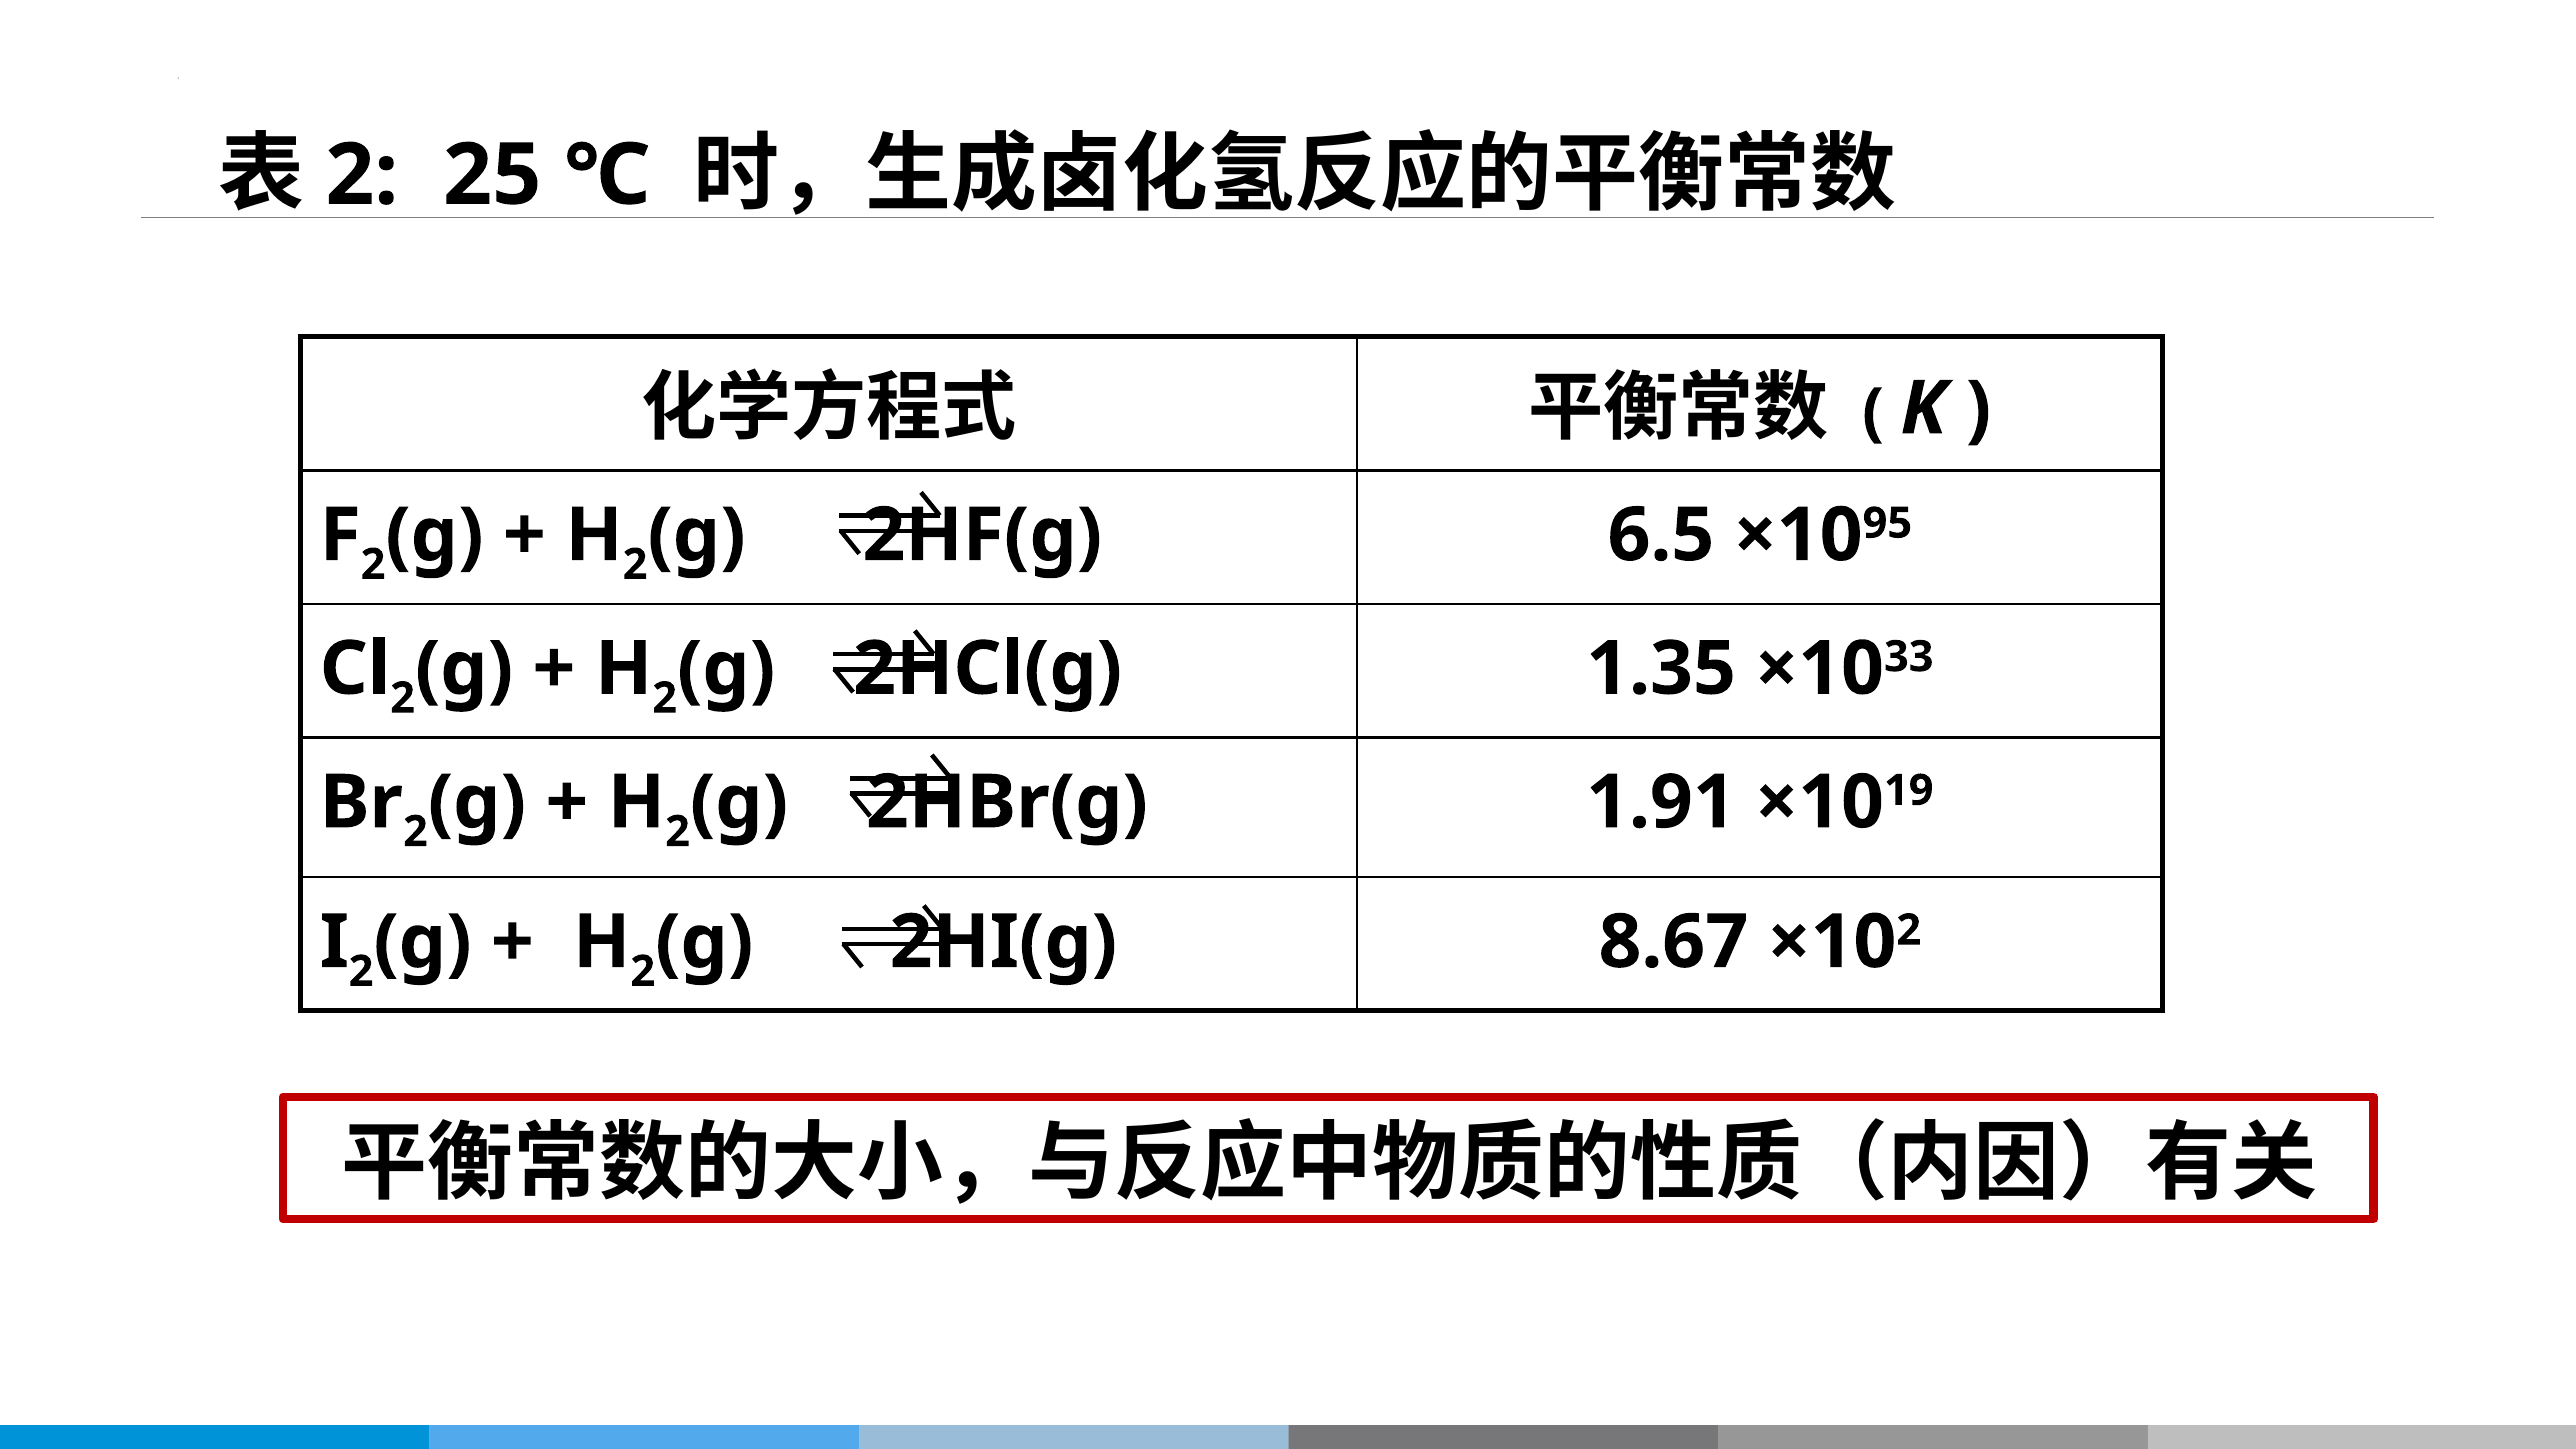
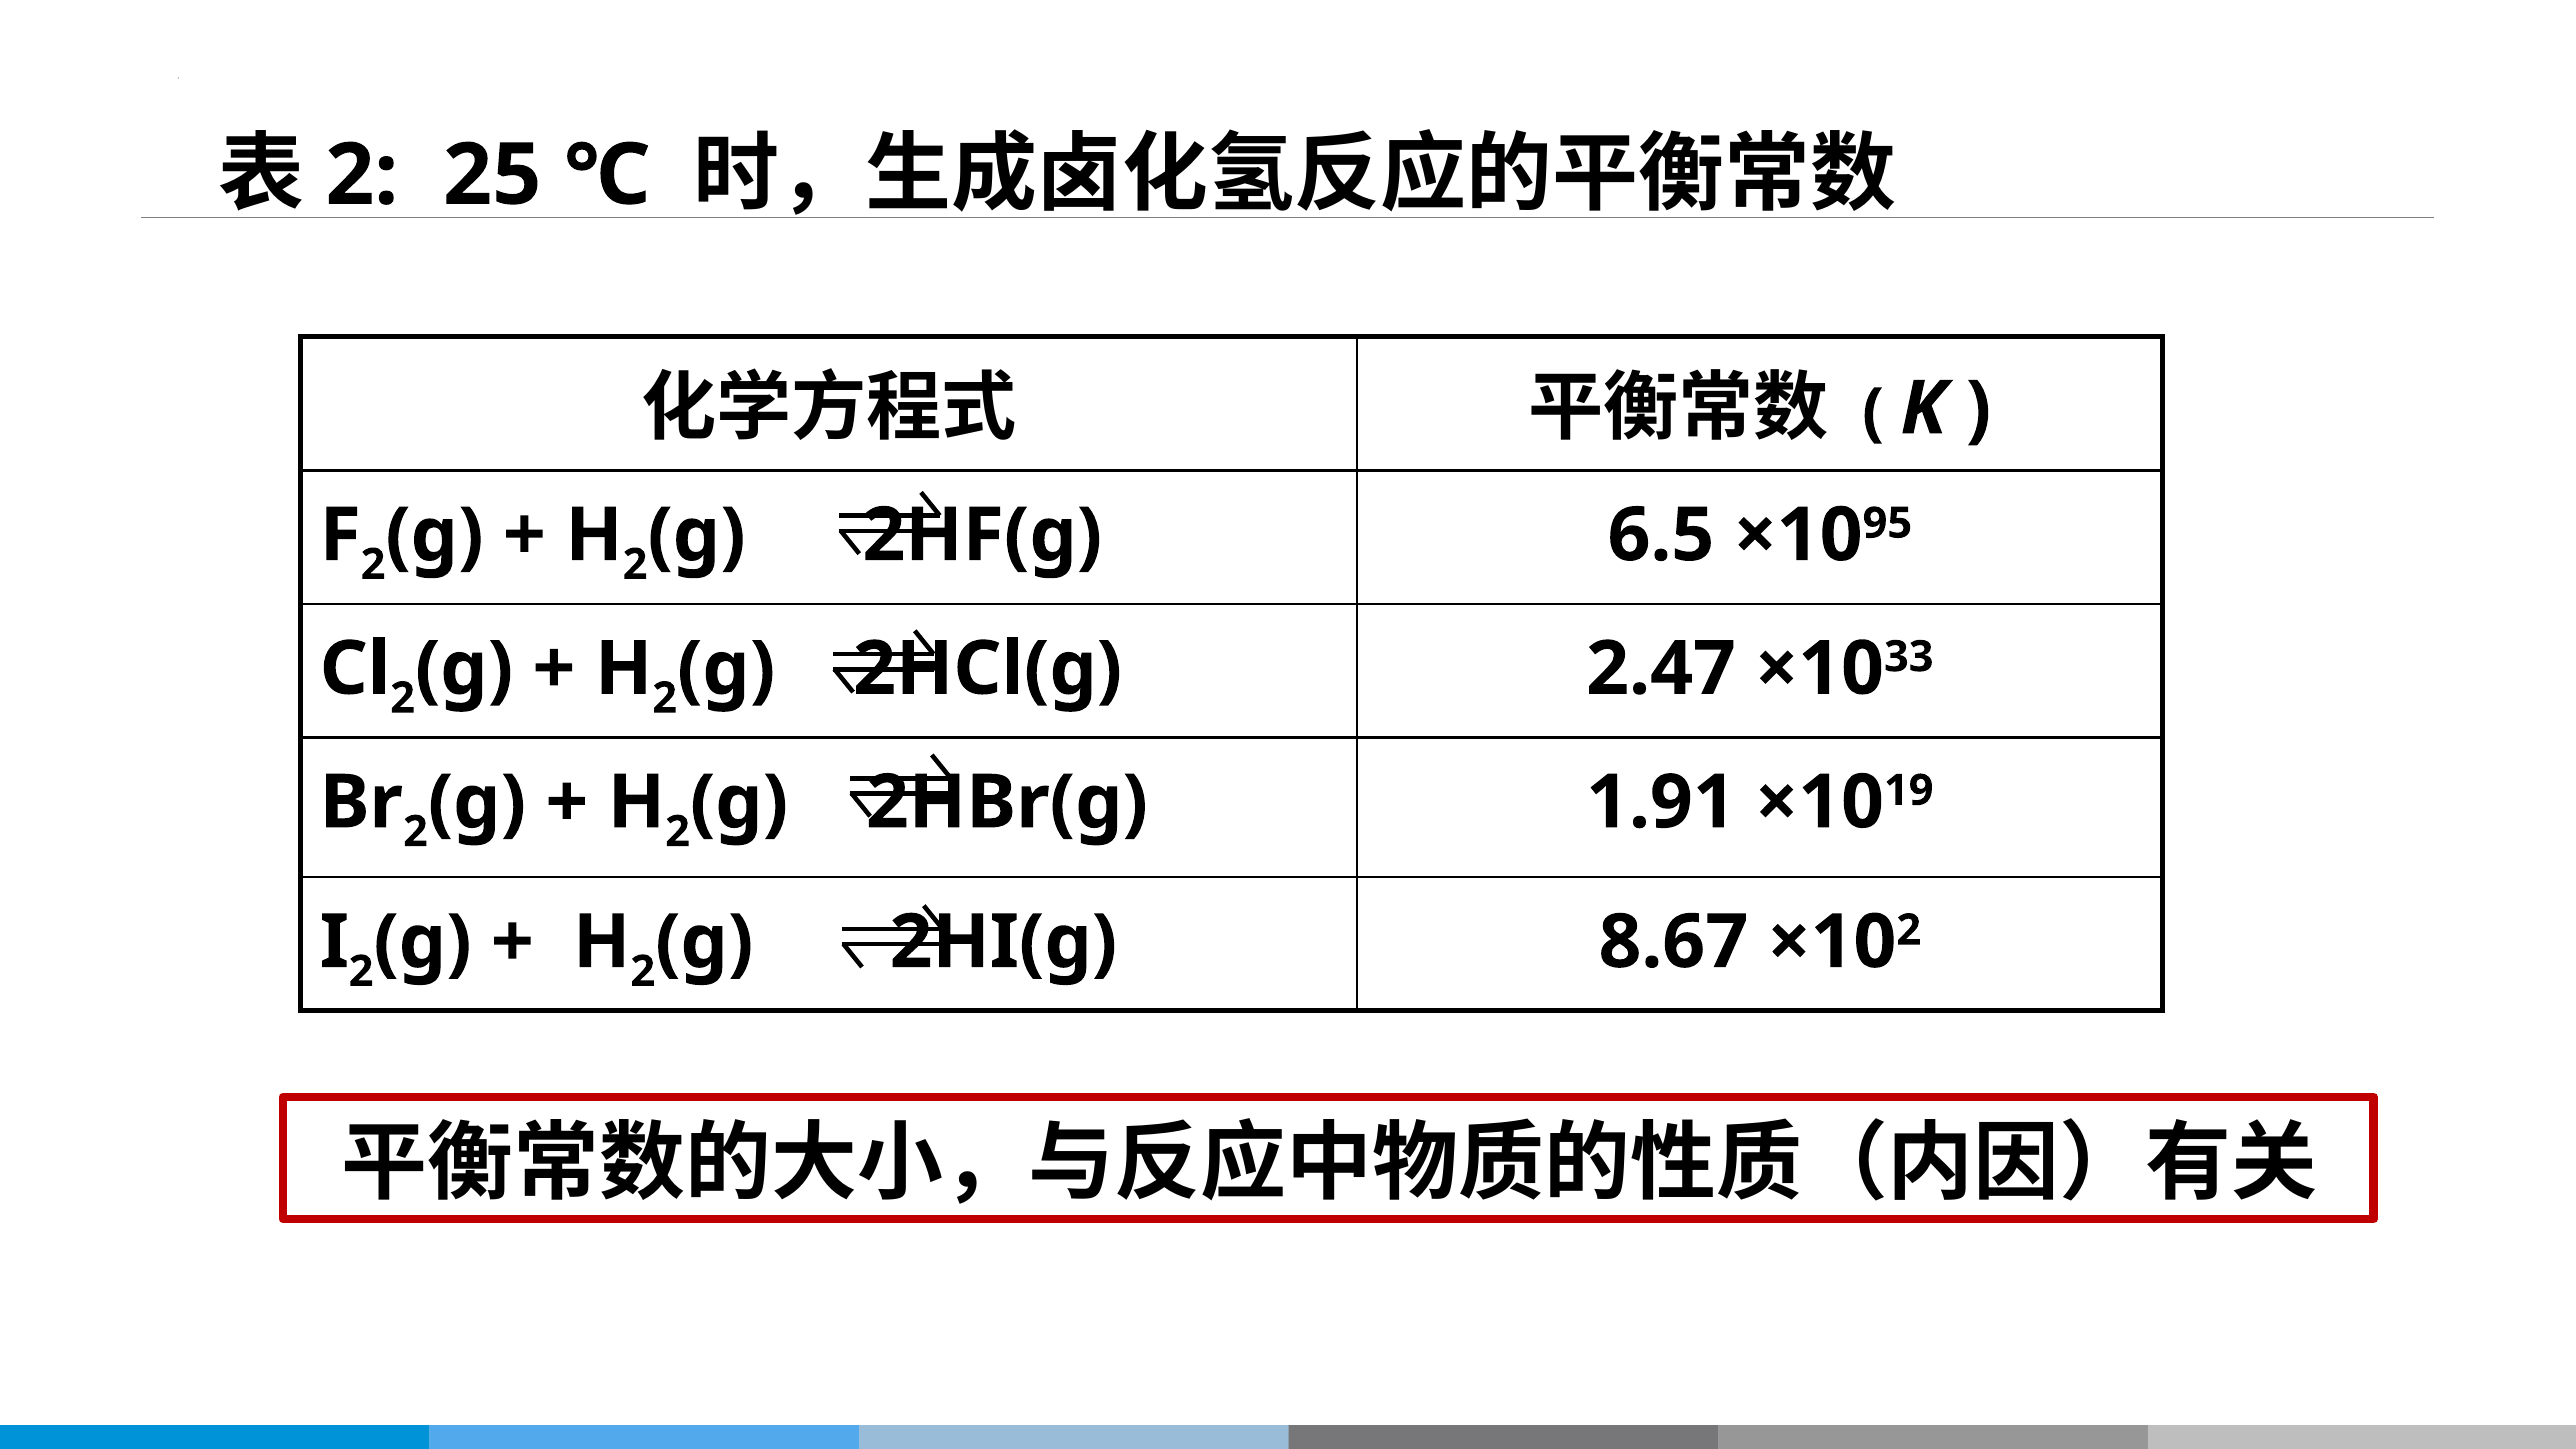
1.35: 1.35 -> 2.47
